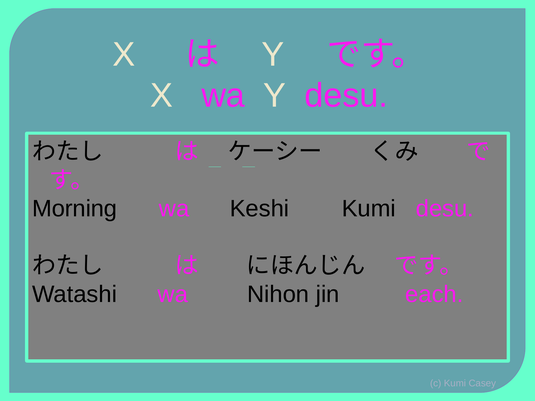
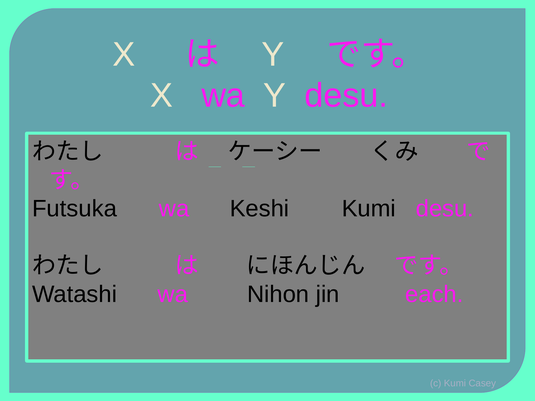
Morning: Morning -> Futsuka
